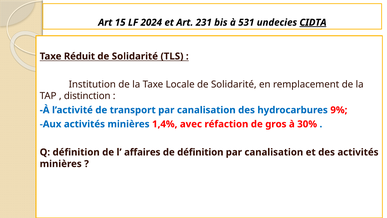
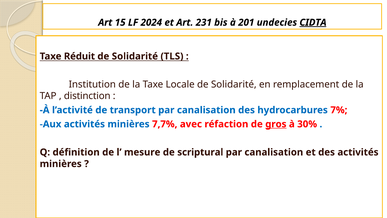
531: 531 -> 201
9%: 9% -> 7%
1,4%: 1,4% -> 7,7%
gros underline: none -> present
affaires: affaires -> mesure
de définition: définition -> scriptural
